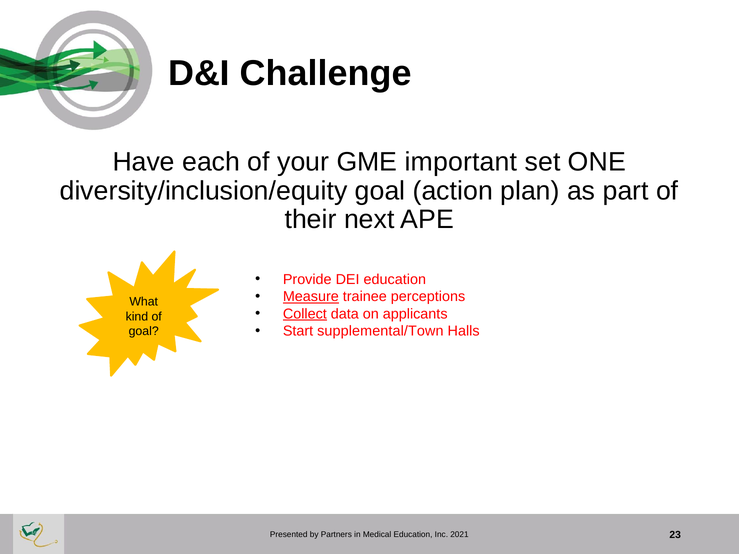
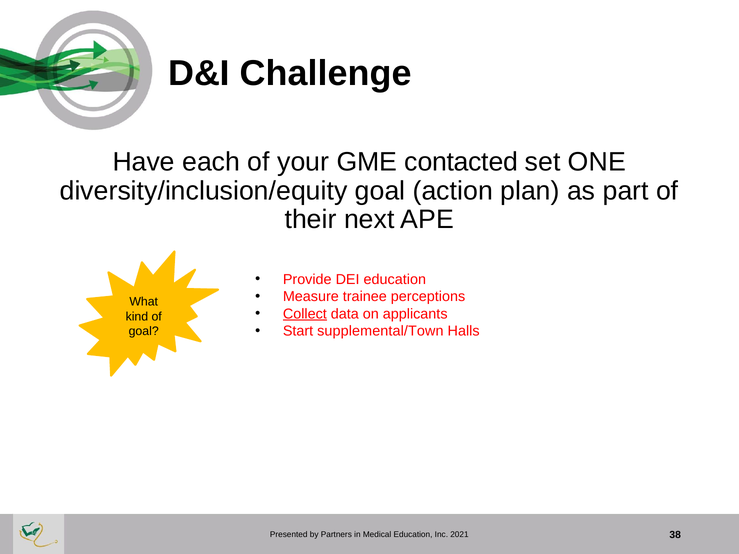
important: important -> contacted
Measure underline: present -> none
23: 23 -> 38
